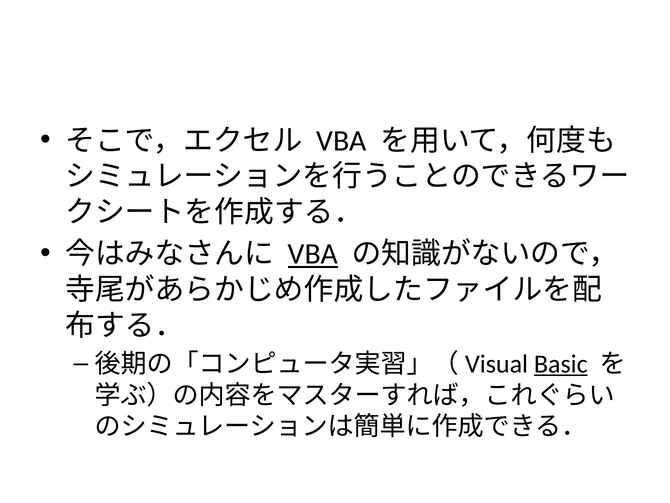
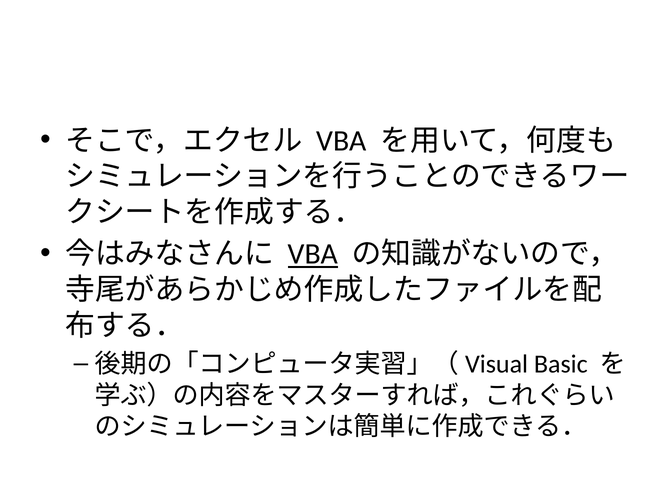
Basic underline: present -> none
